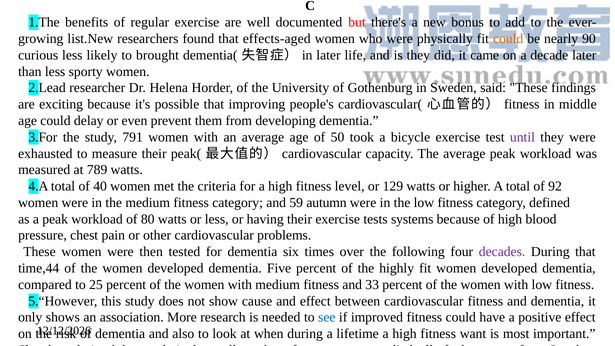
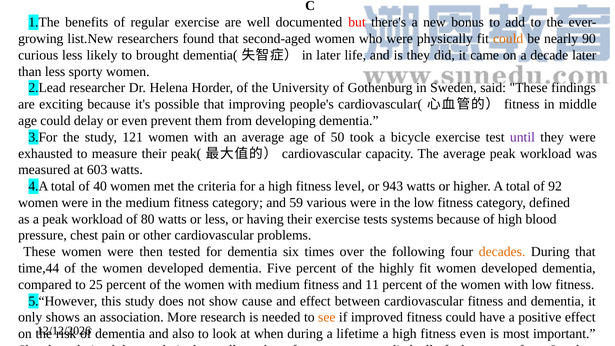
effects-aged: effects-aged -> second-aged
791: 791 -> 121
789: 789 -> 603
129: 129 -> 943
autumn: autumn -> various
decades colour: purple -> orange
33: 33 -> 11
see colour: blue -> orange
fitness want: want -> even
